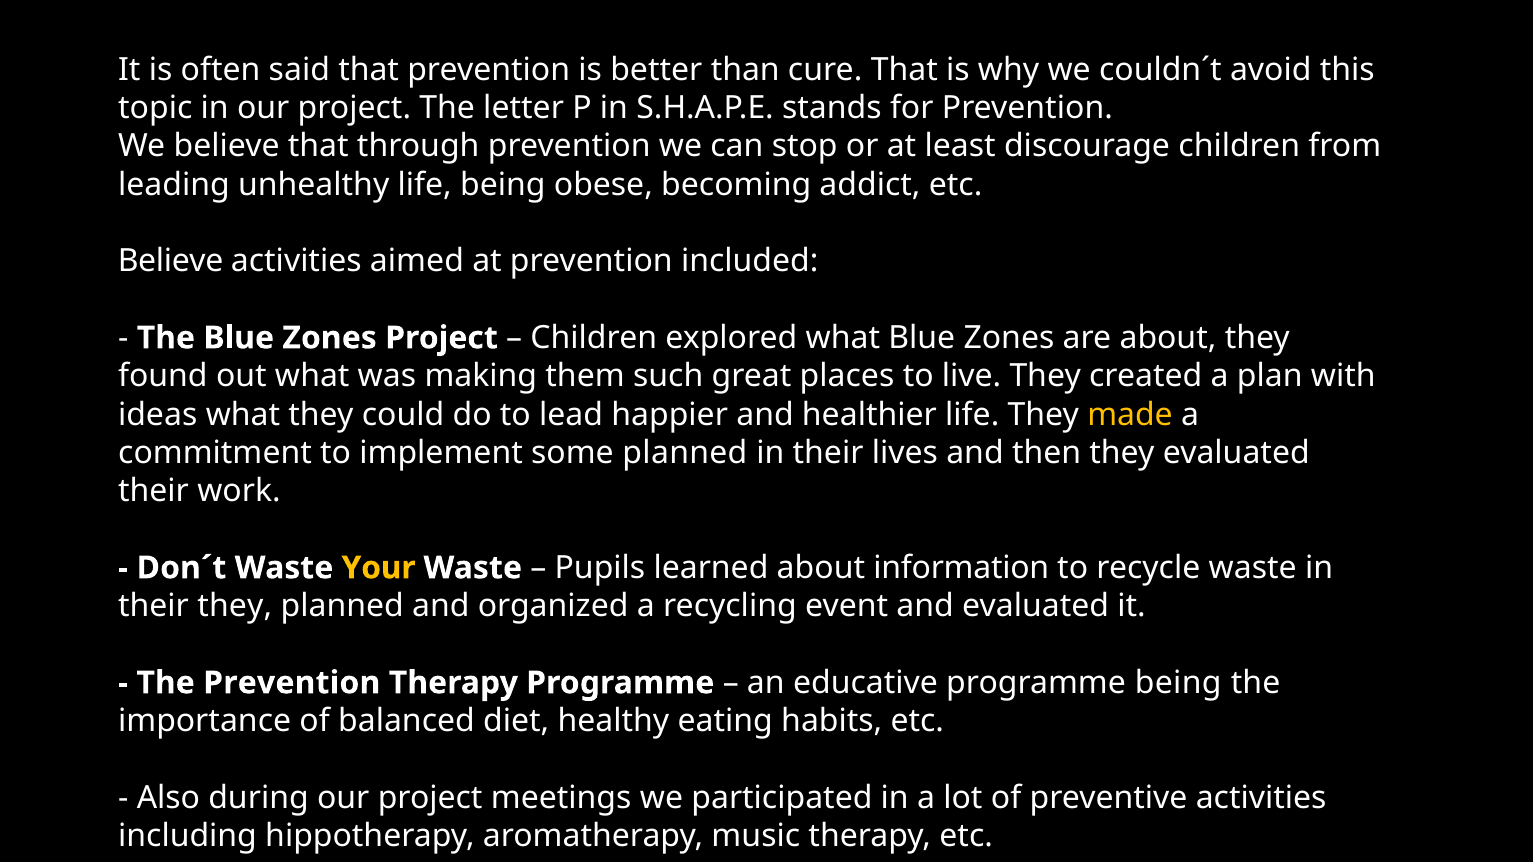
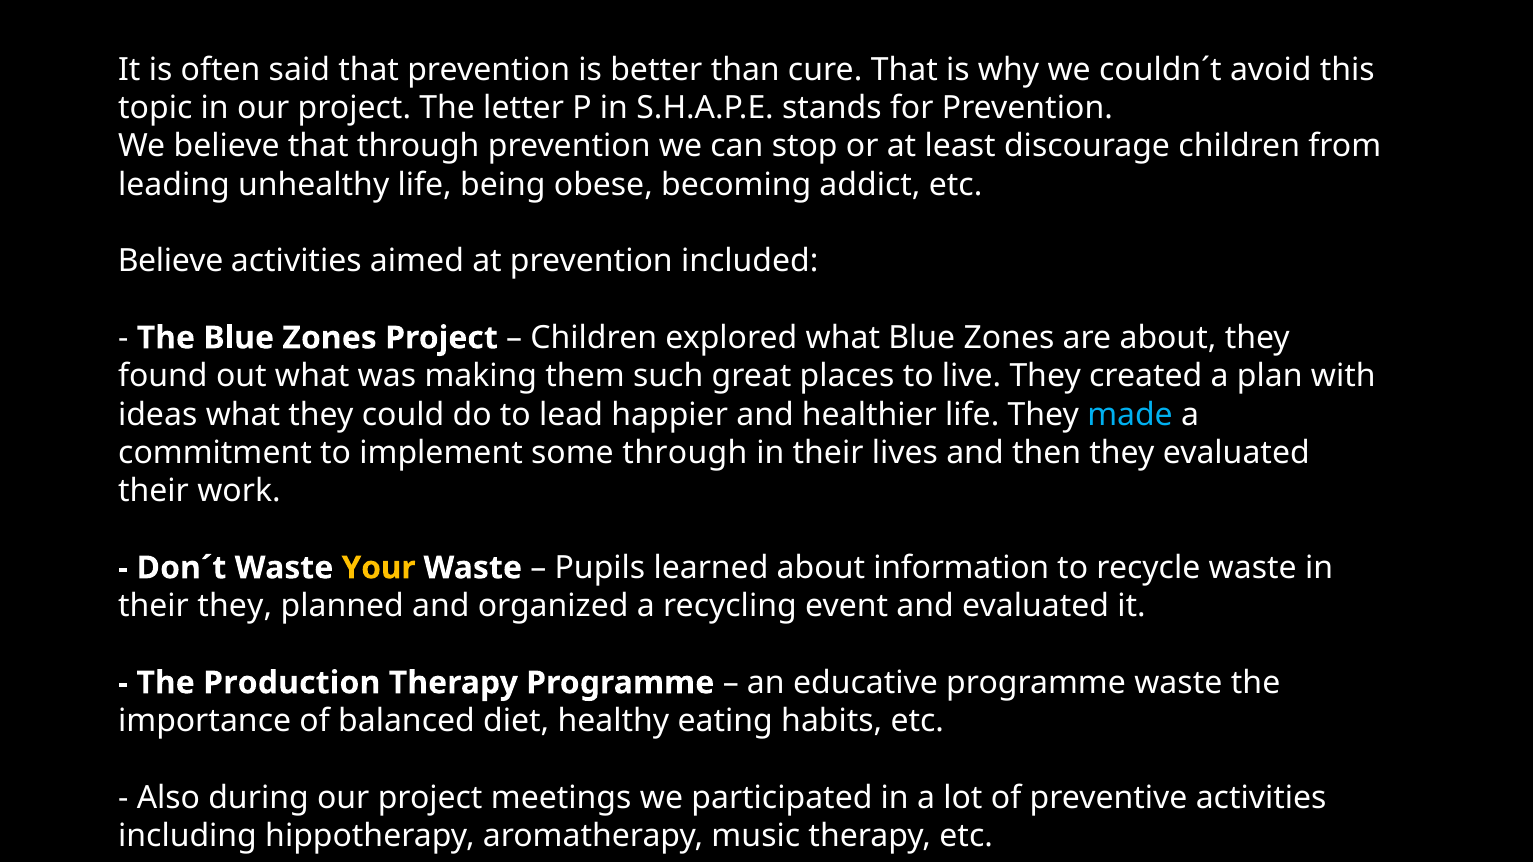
made colour: yellow -> light blue
some planned: planned -> through
The Prevention: Prevention -> Production
programme being: being -> waste
